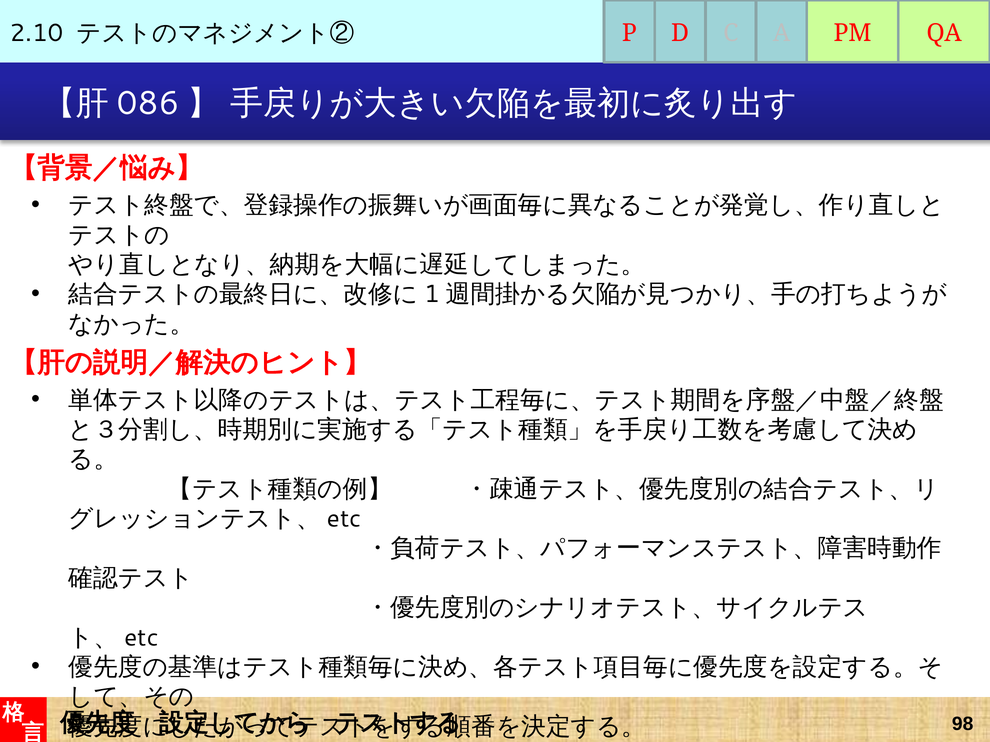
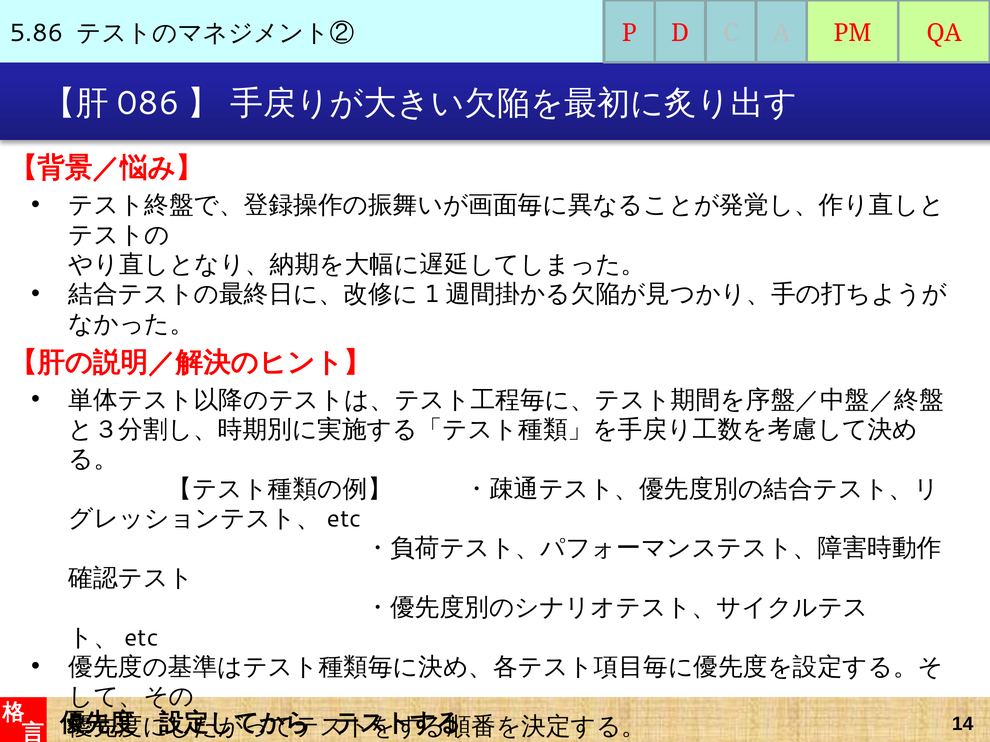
2.10: 2.10 -> 5.86
98: 98 -> 14
